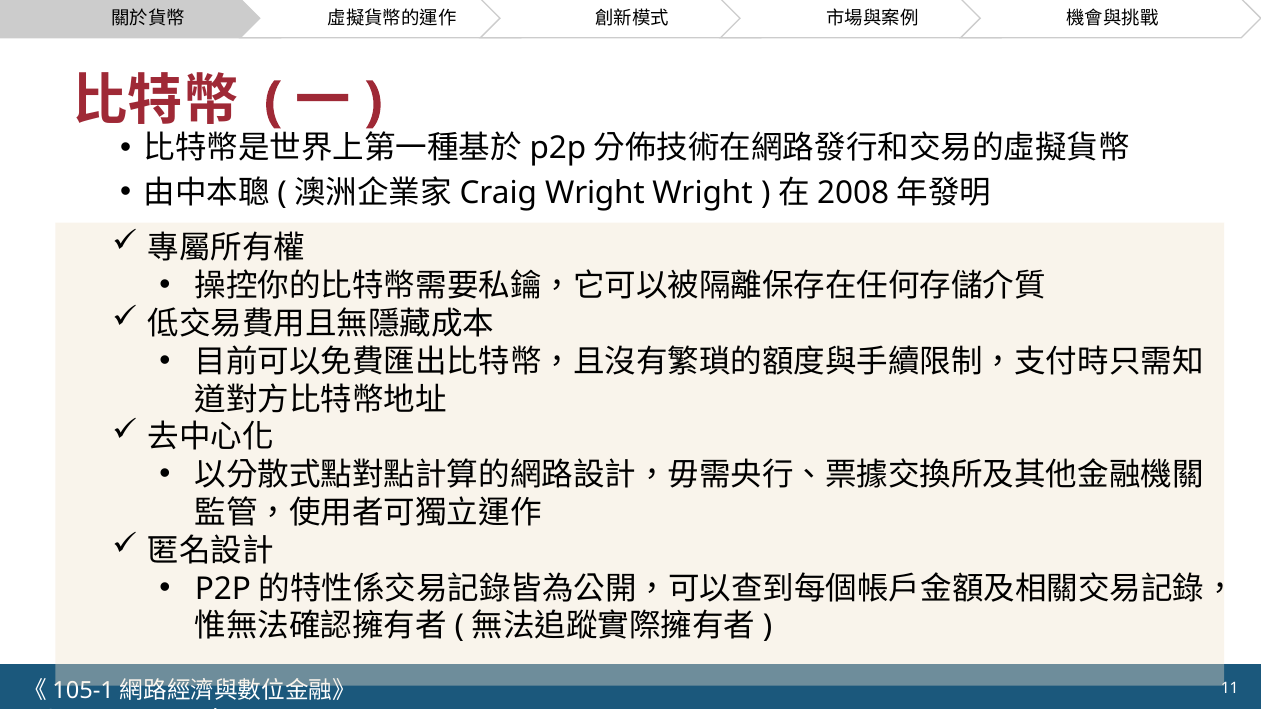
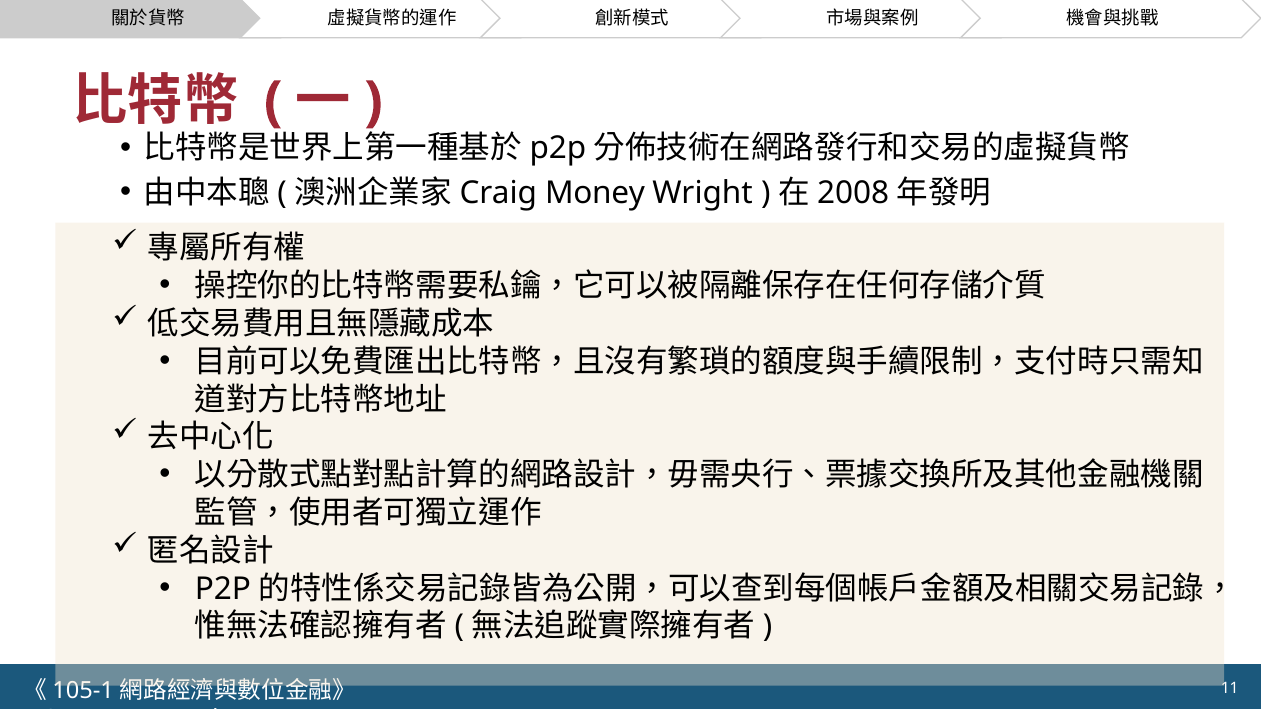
Wright at (595, 193): Wright -> Money
